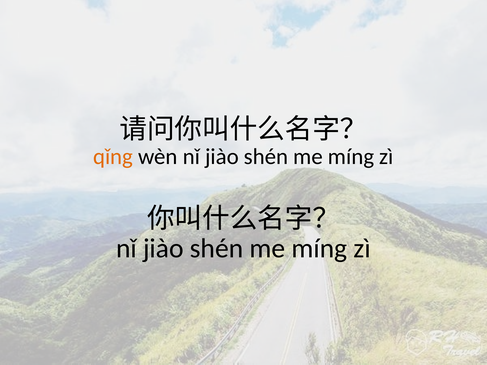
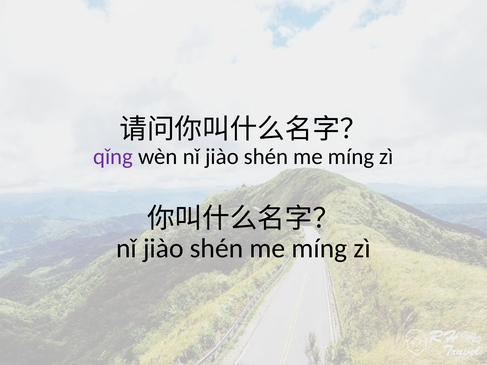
qǐng colour: orange -> purple
